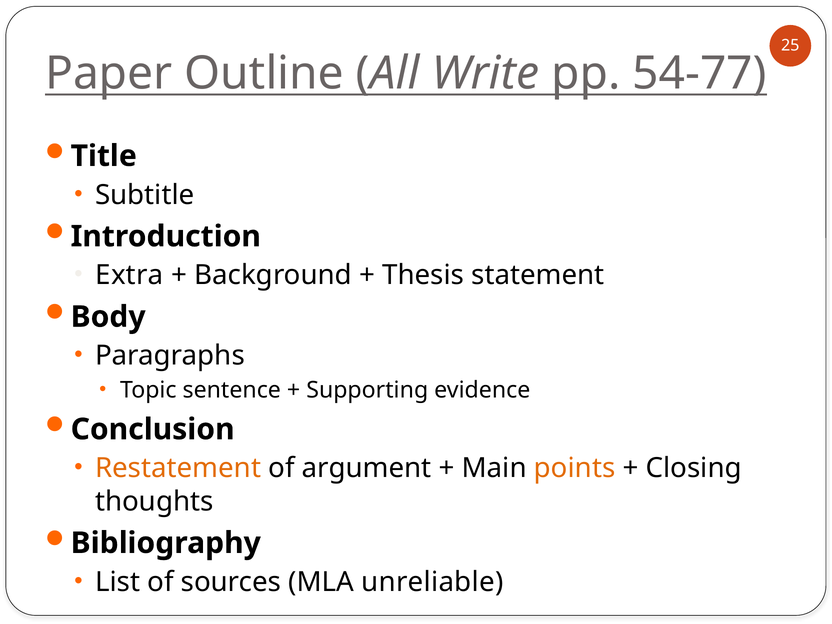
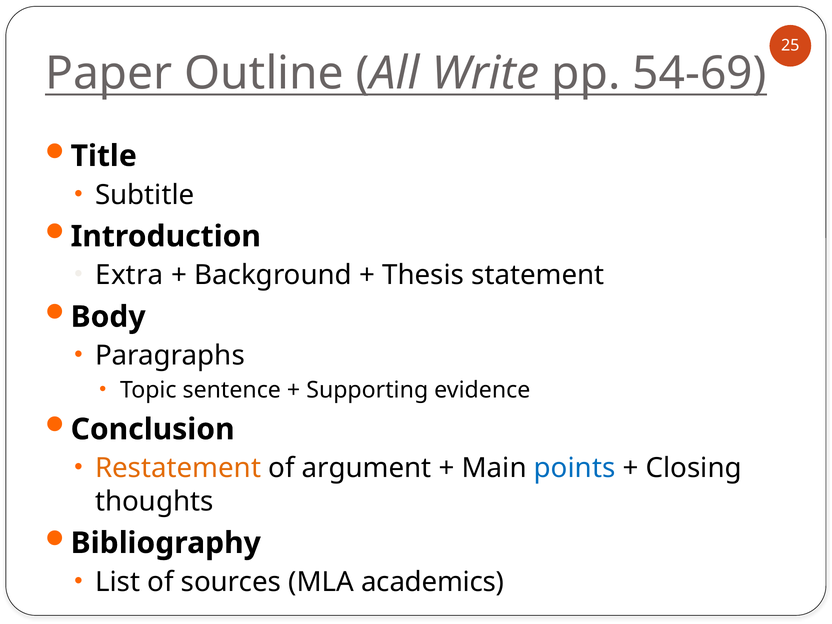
54-77: 54-77 -> 54-69
points colour: orange -> blue
unreliable: unreliable -> academics
